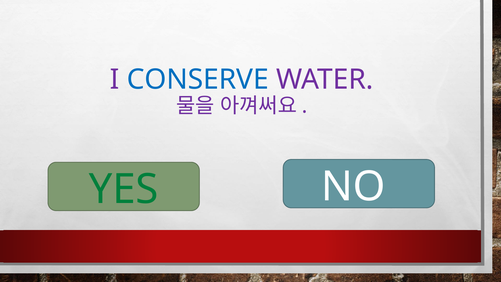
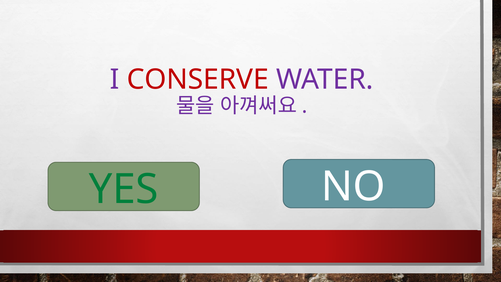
CONSERVE colour: blue -> red
